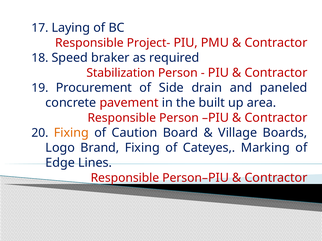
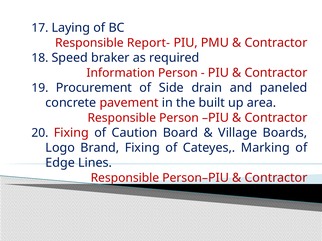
Project-: Project- -> Report-
Stabilization: Stabilization -> Information
Fixing at (71, 133) colour: orange -> red
